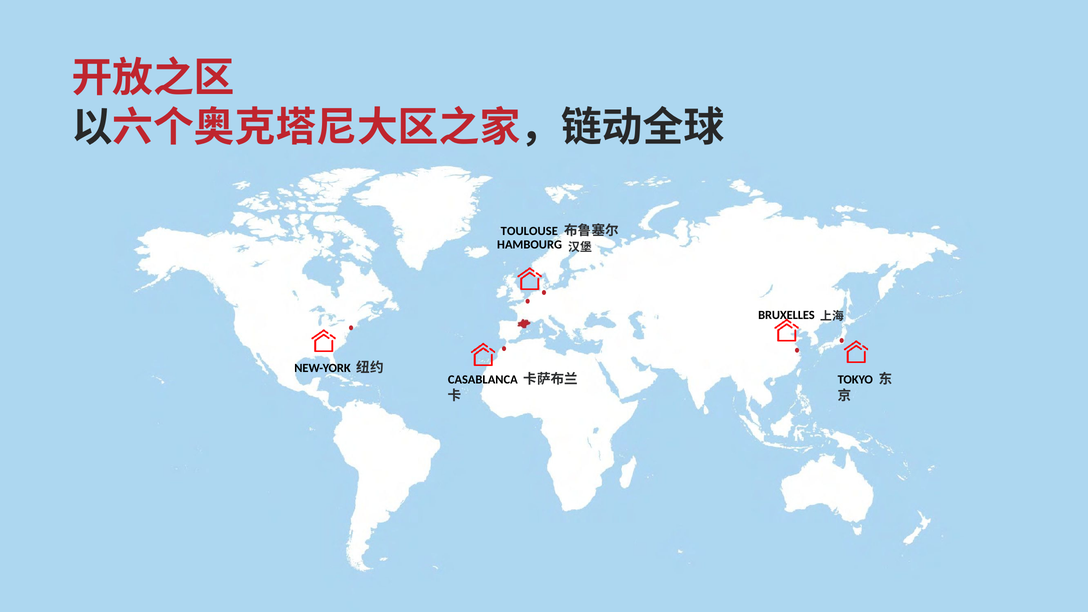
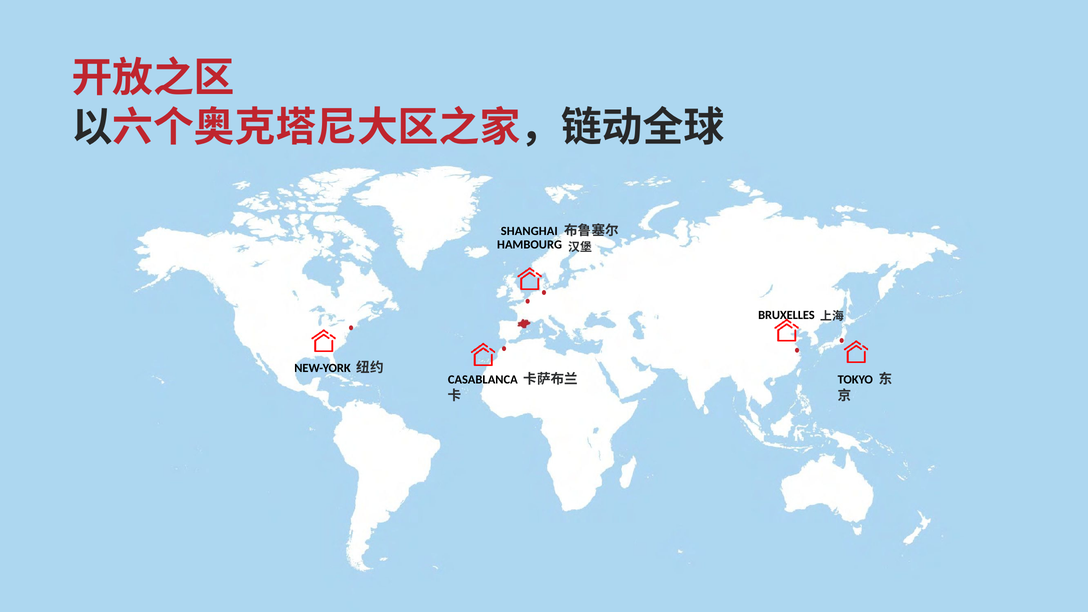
TOULOUSE: TOULOUSE -> SHANGHAI
